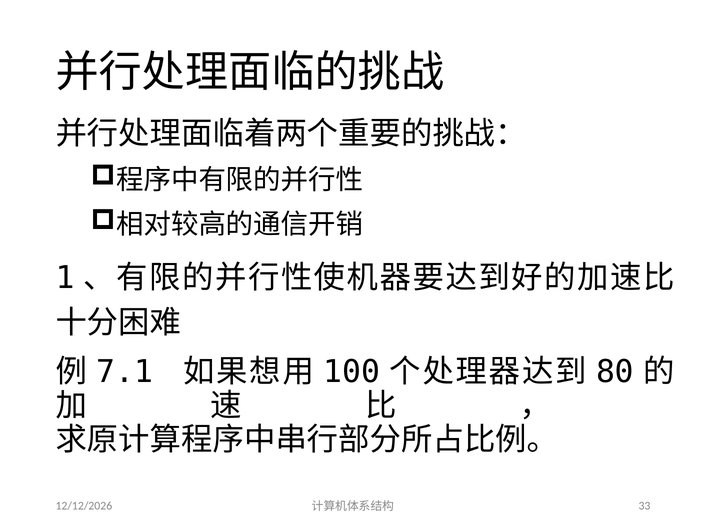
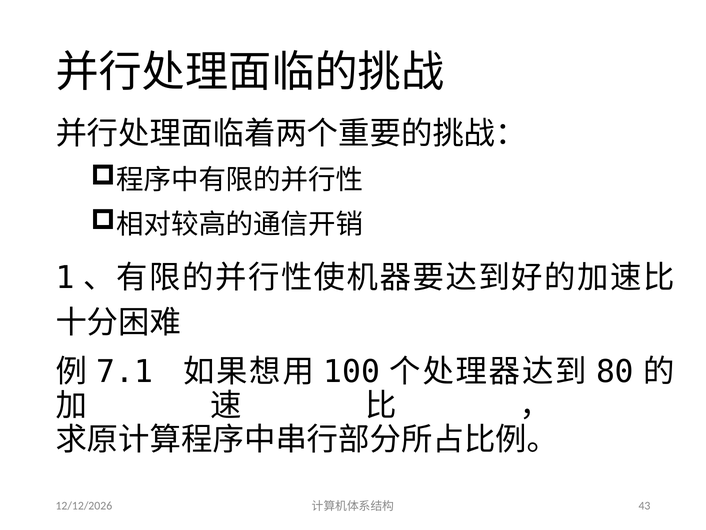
33: 33 -> 43
